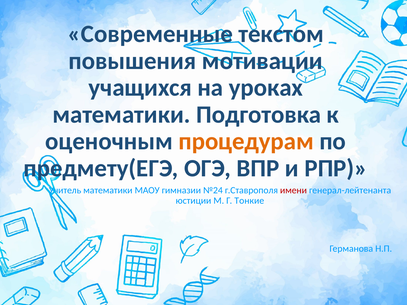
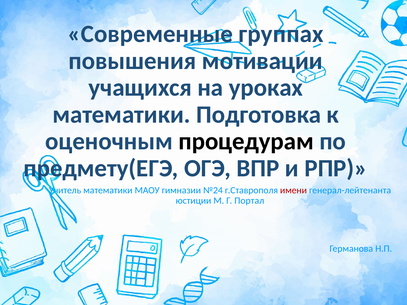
текстом: текстом -> группах
процедурам colour: orange -> black
Тонкие: Тонкие -> Портал
